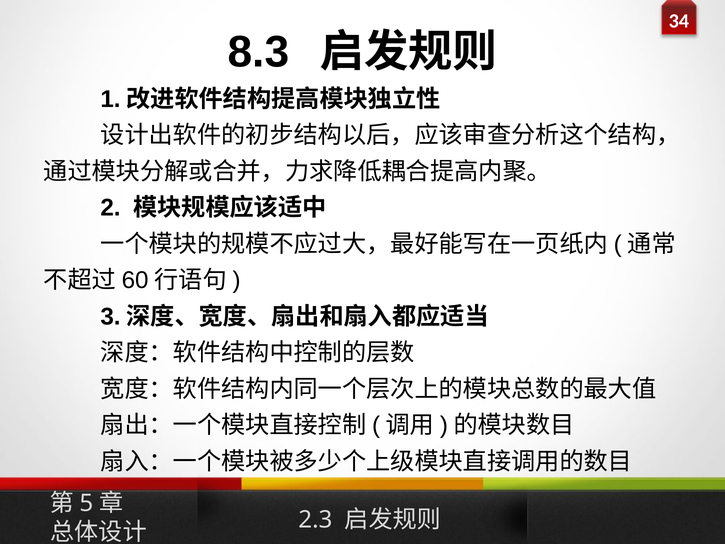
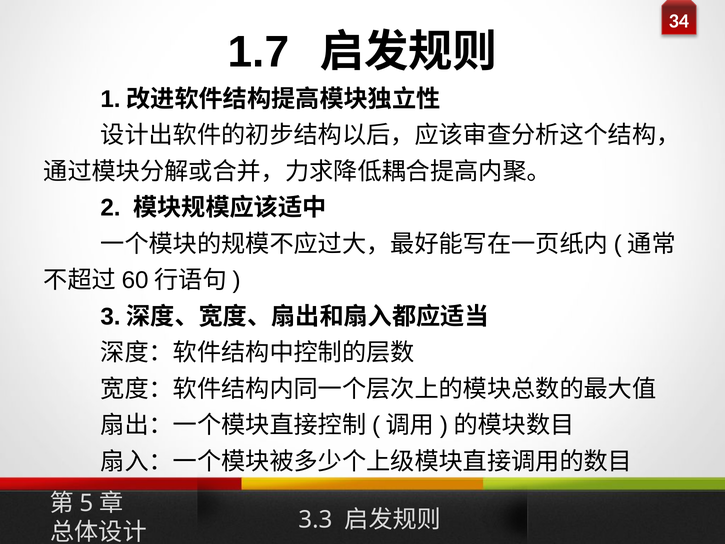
8.3: 8.3 -> 1.7
2.3: 2.3 -> 3.3
